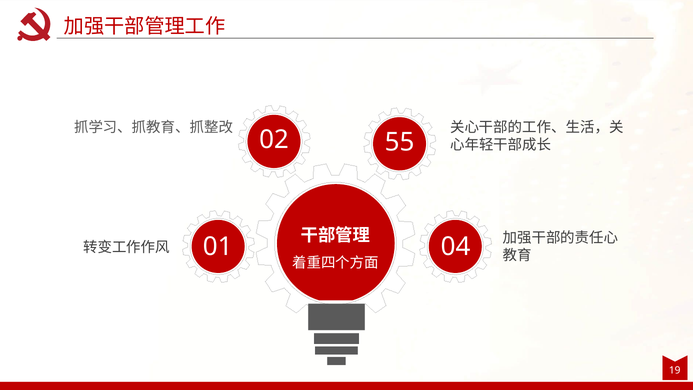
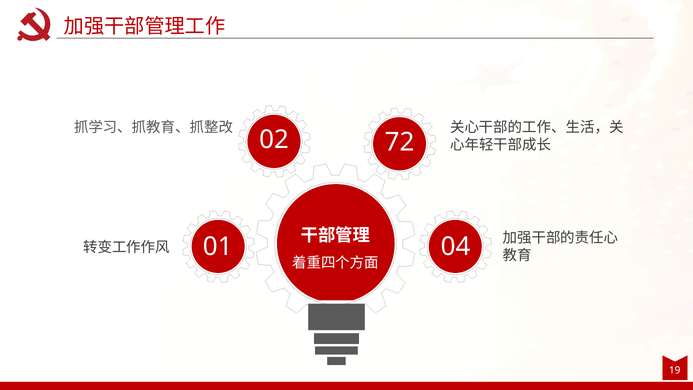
55: 55 -> 72
